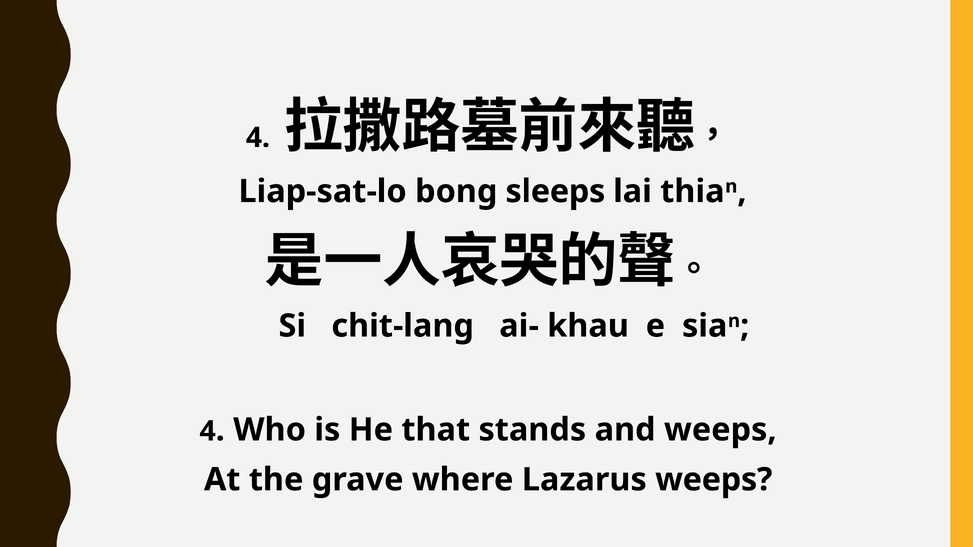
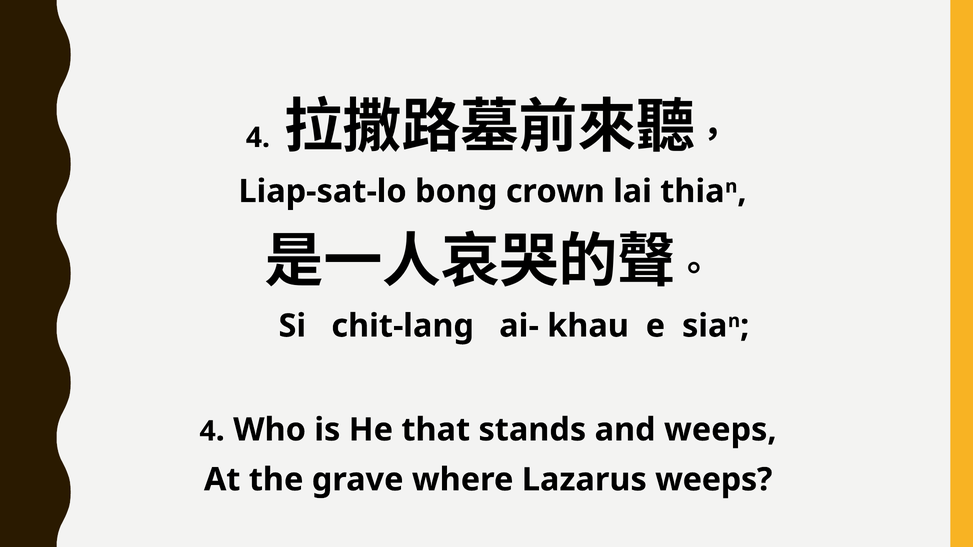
sleeps: sleeps -> crown
